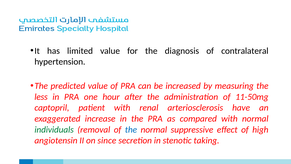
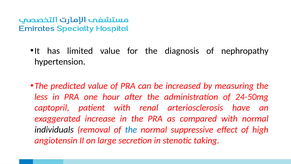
contralateral: contralateral -> nephropathy
11-50mg: 11-50mg -> 24-50mg
individuals colour: green -> black
since: since -> large
